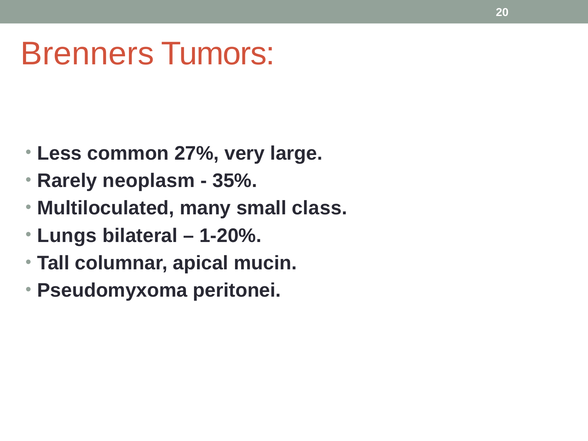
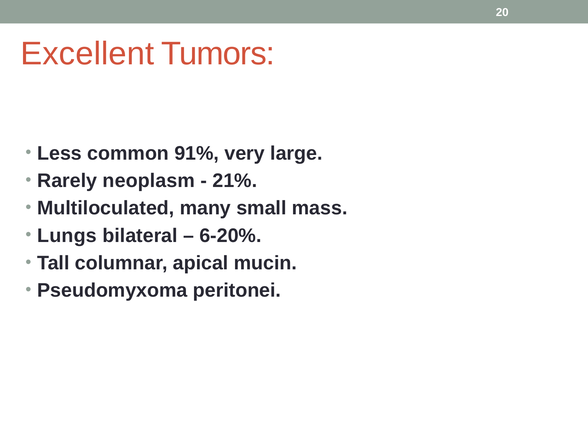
Brenners: Brenners -> Excellent
27%: 27% -> 91%
35%: 35% -> 21%
class: class -> mass
1-20%: 1-20% -> 6-20%
